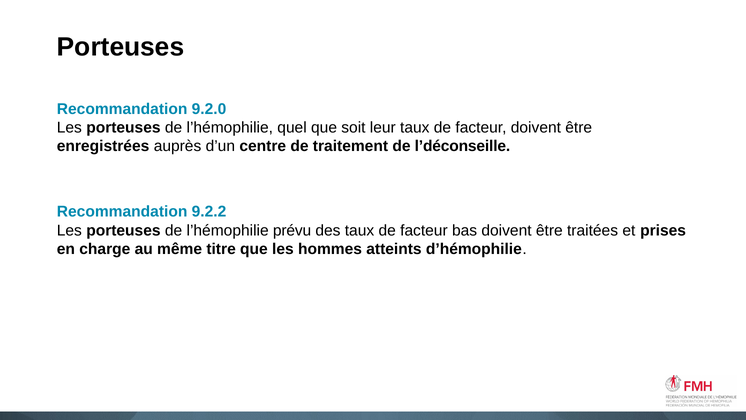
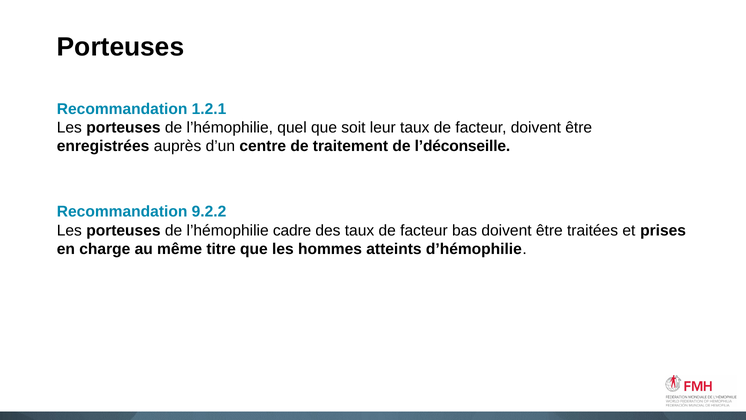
9.2.0: 9.2.0 -> 1.2.1
prévu: prévu -> cadre
